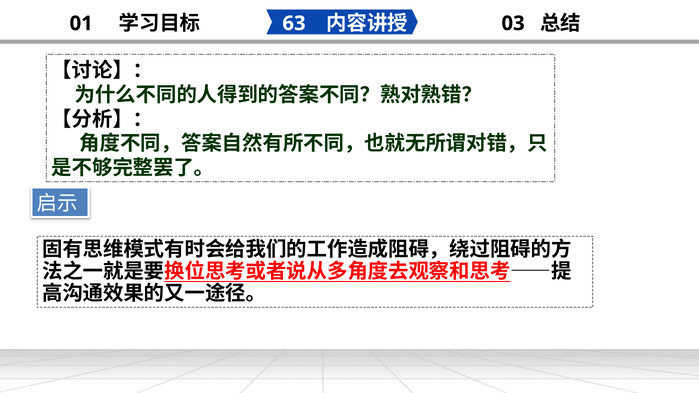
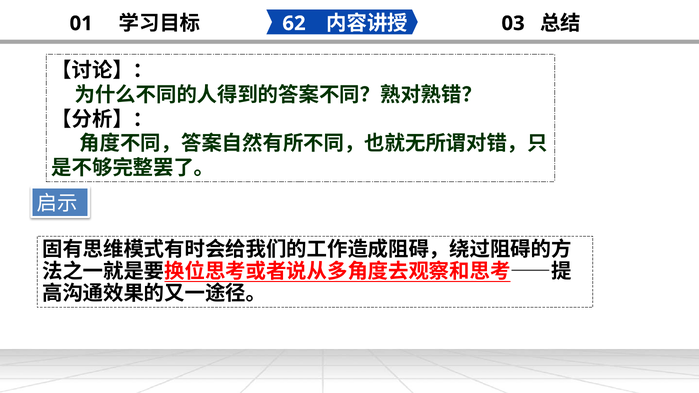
63: 63 -> 62
